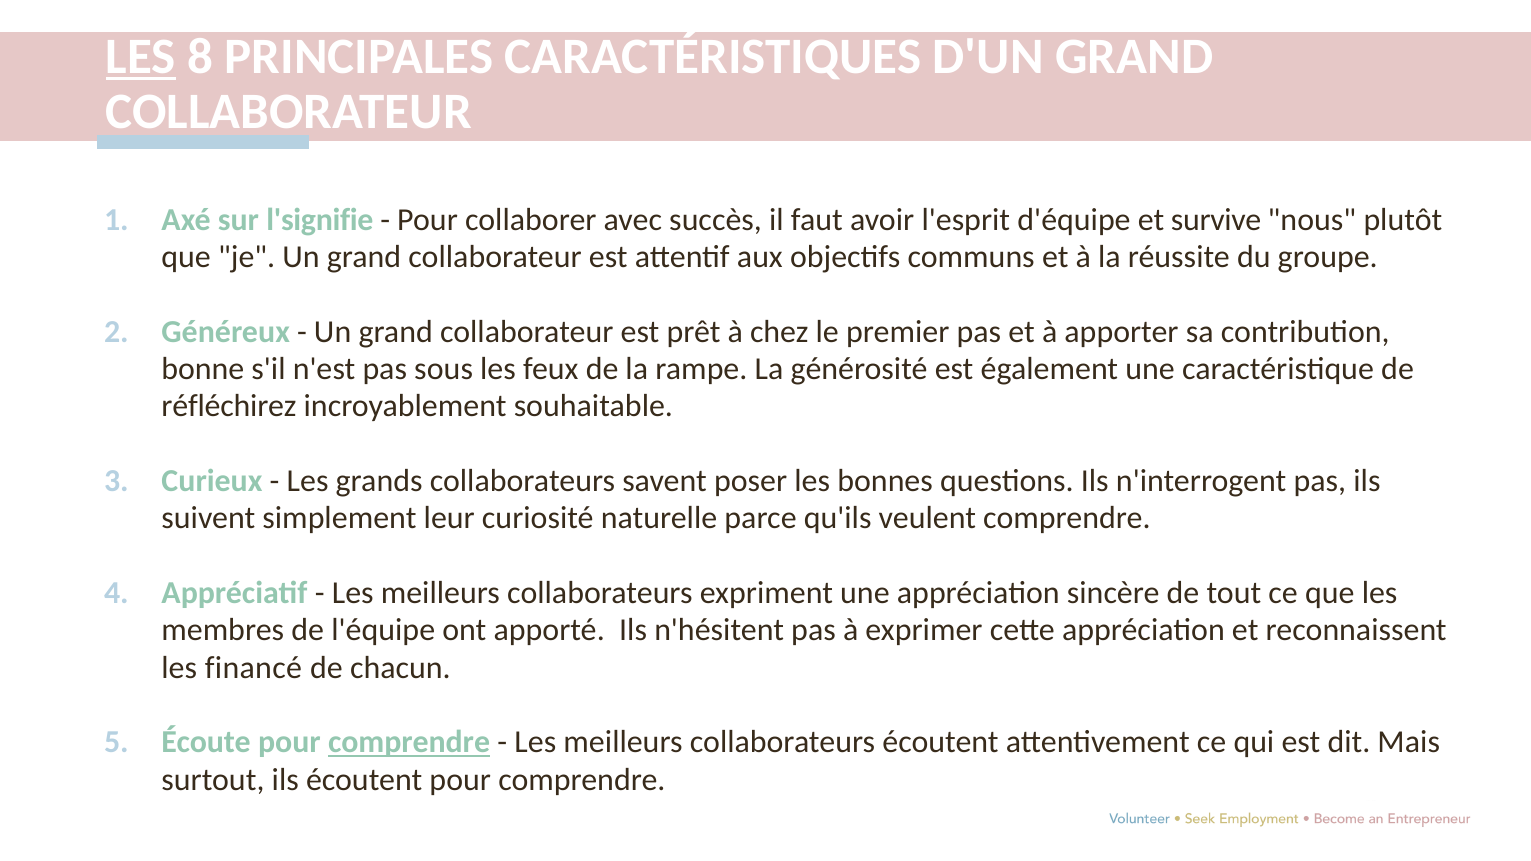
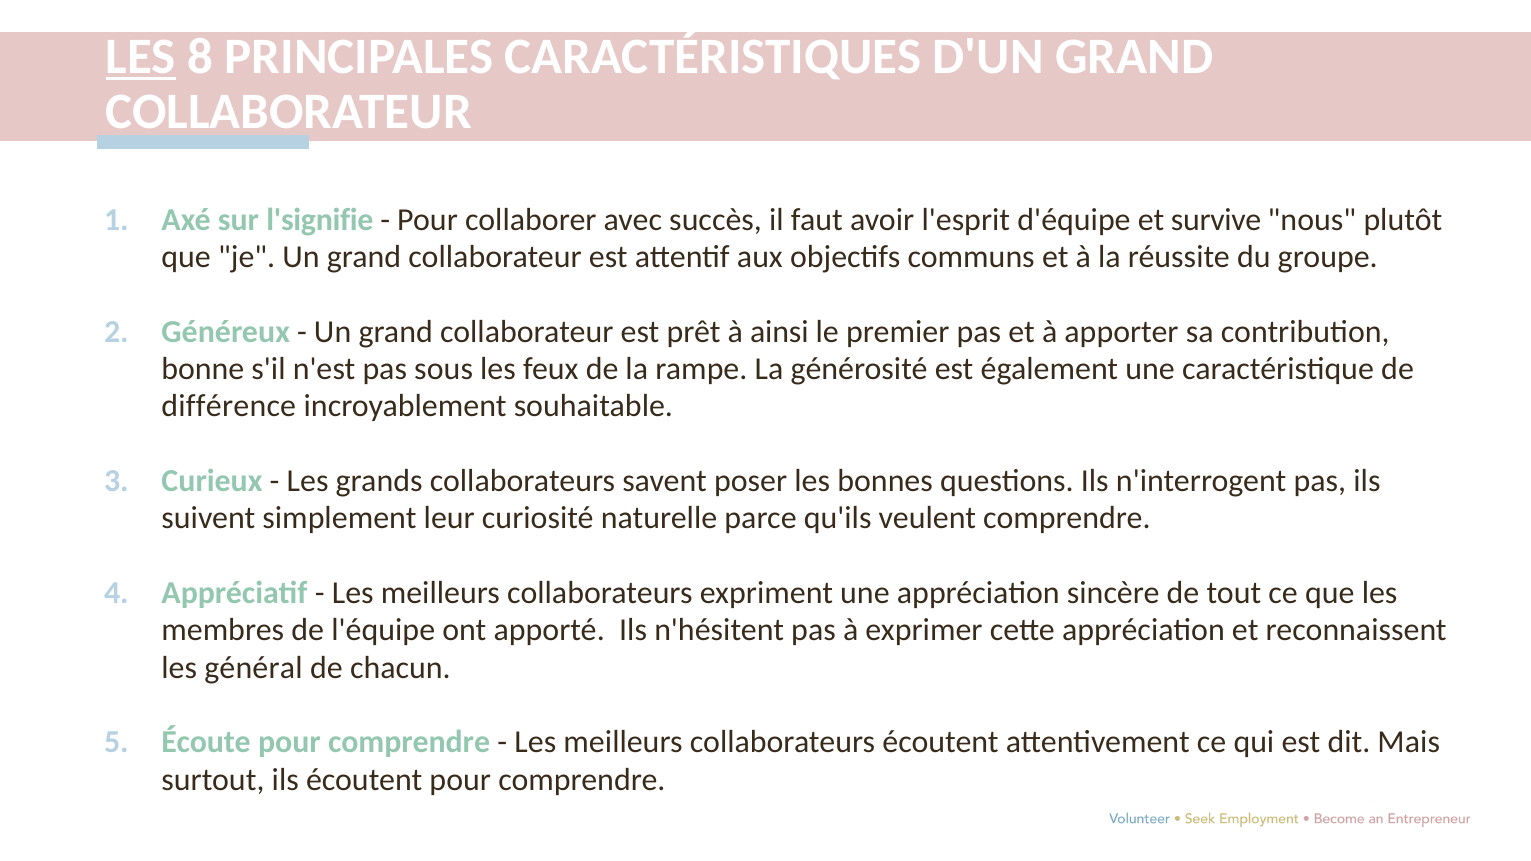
chez: chez -> ainsi
réfléchirez: réfléchirez -> différence
financé: financé -> général
comprendre at (409, 743) underline: present -> none
